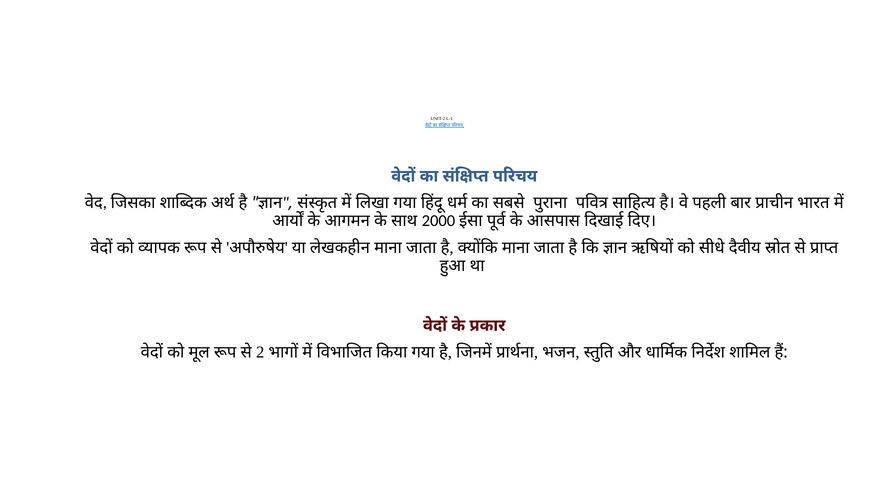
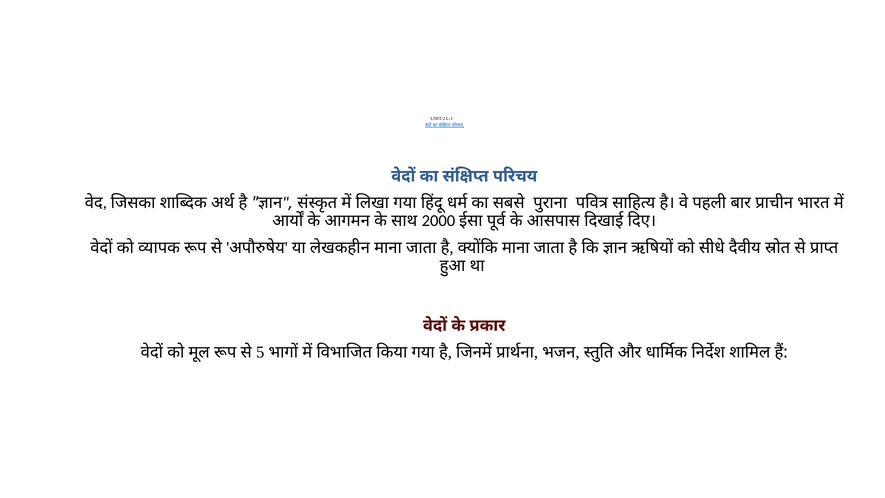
2: 2 -> 5
